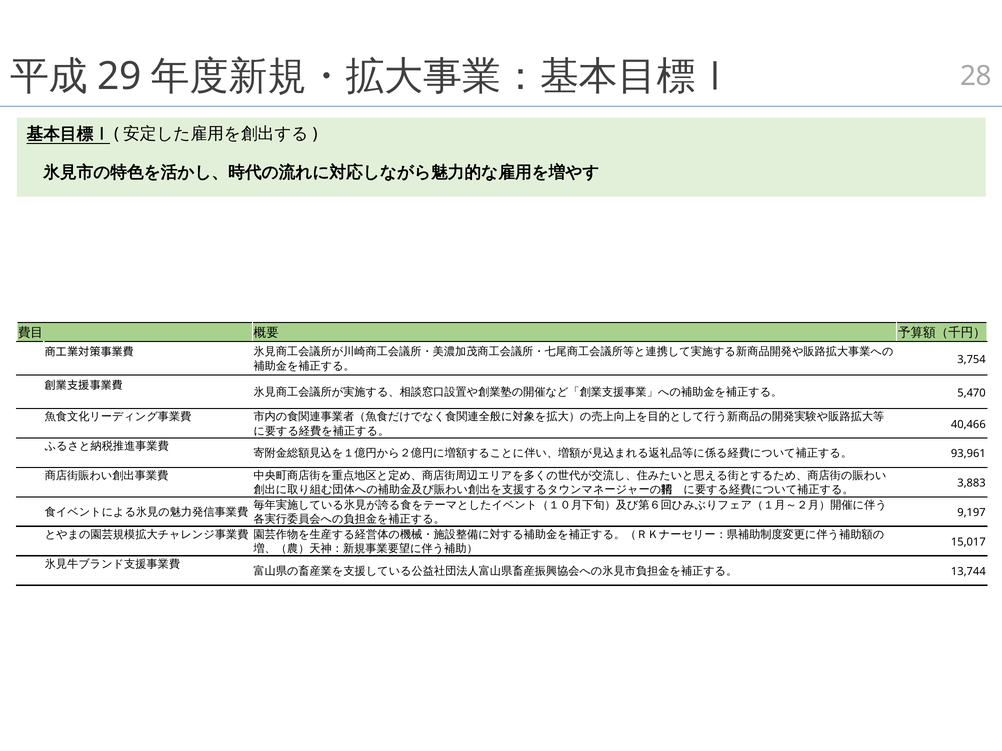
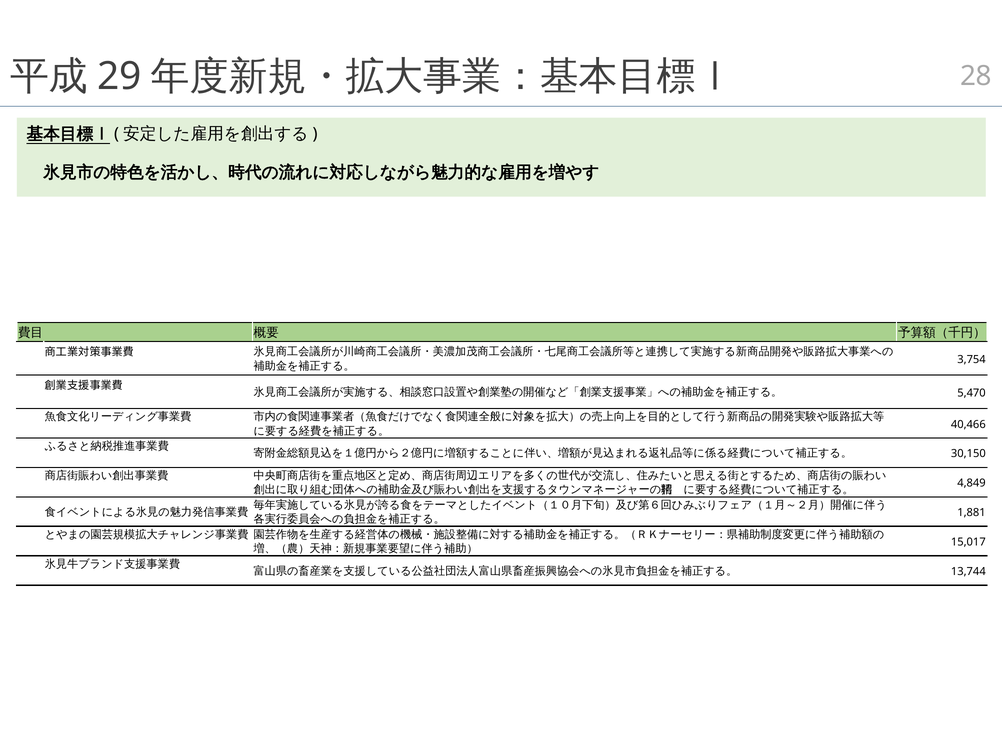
93,961: 93,961 -> 30,150
3,883: 3,883 -> 4,849
9,197: 9,197 -> 1,881
